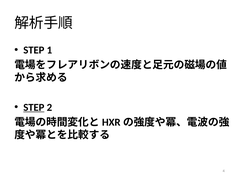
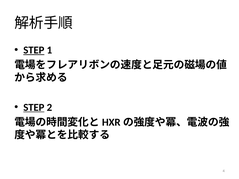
STEP at (34, 50) underline: none -> present
